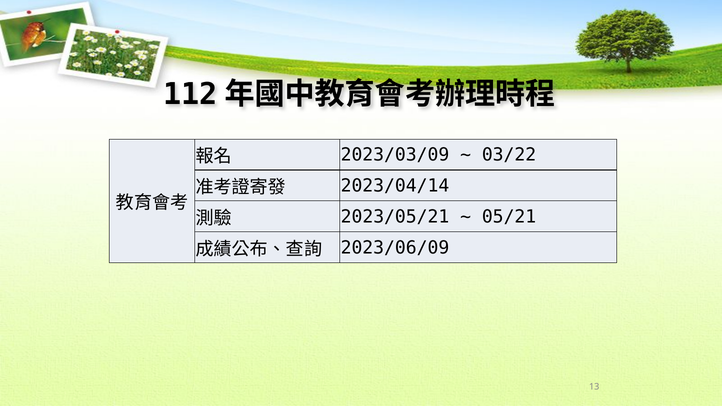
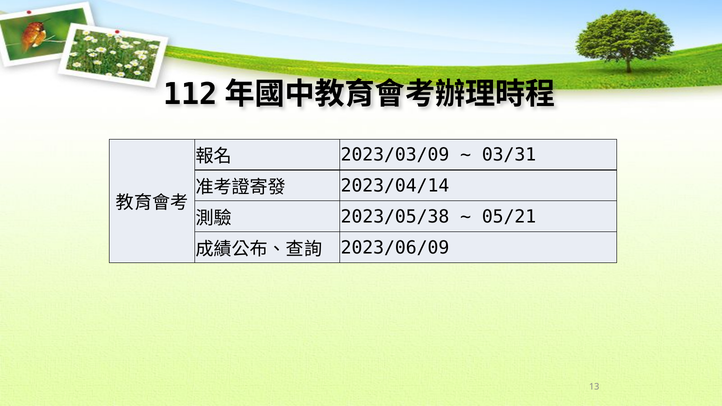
03/22: 03/22 -> 03/31
2023/05/21: 2023/05/21 -> 2023/05/38
